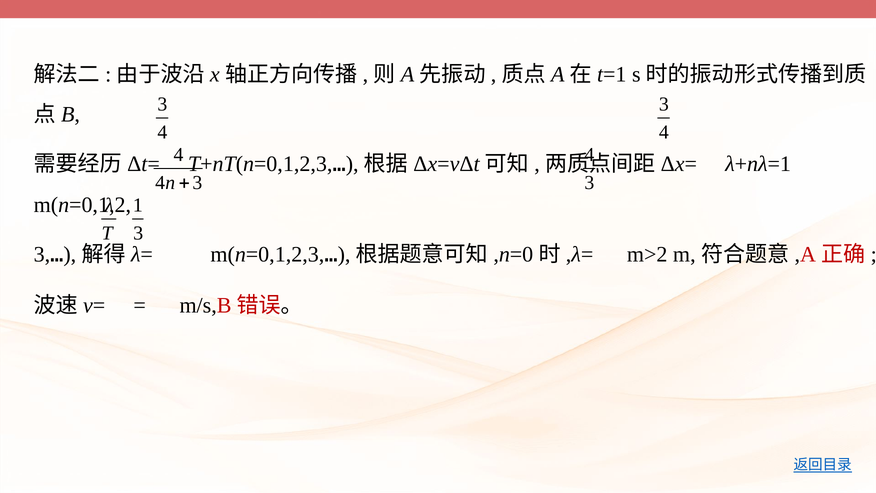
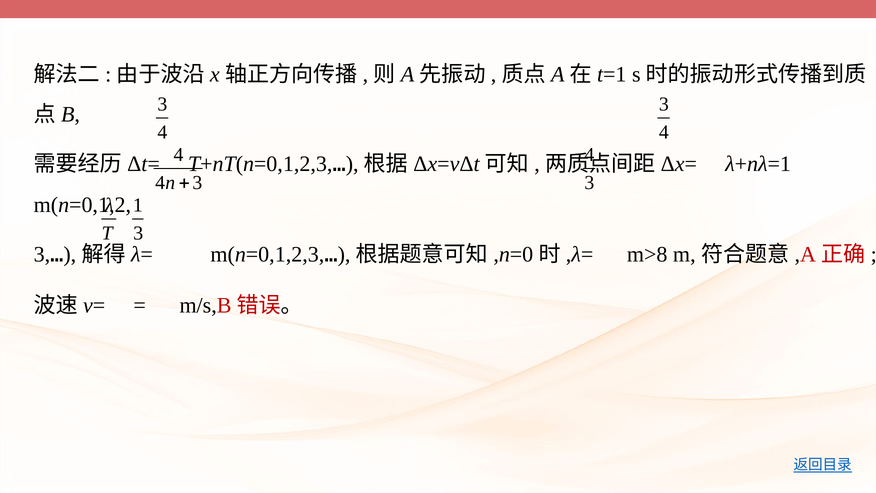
m>2: m>2 -> m>8
